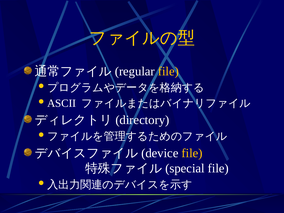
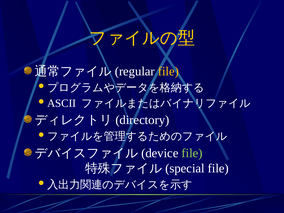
file at (192, 153) colour: yellow -> light green
